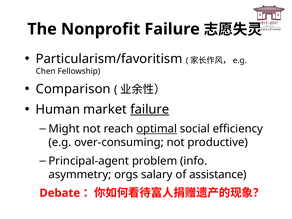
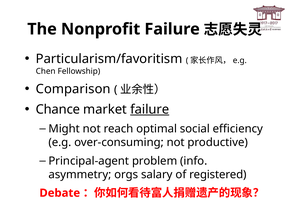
Human: Human -> Chance
optimal underline: present -> none
assistance: assistance -> registered
